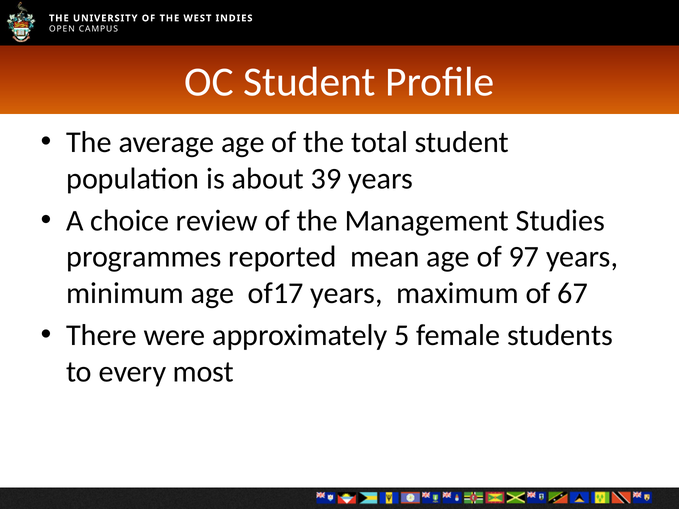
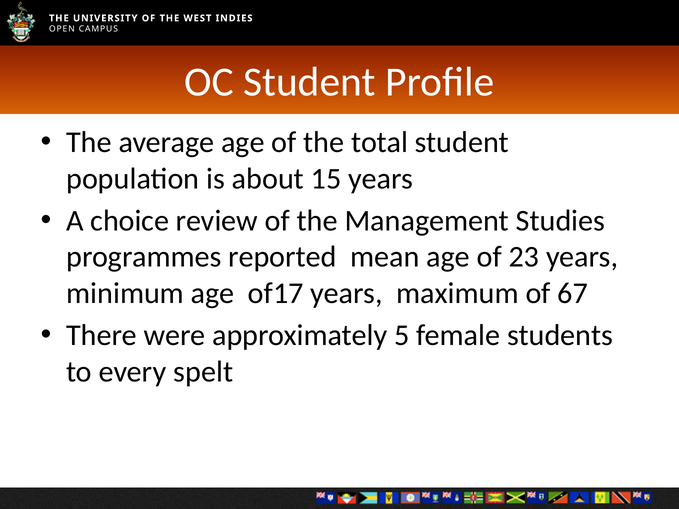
39: 39 -> 15
97: 97 -> 23
most: most -> spelt
